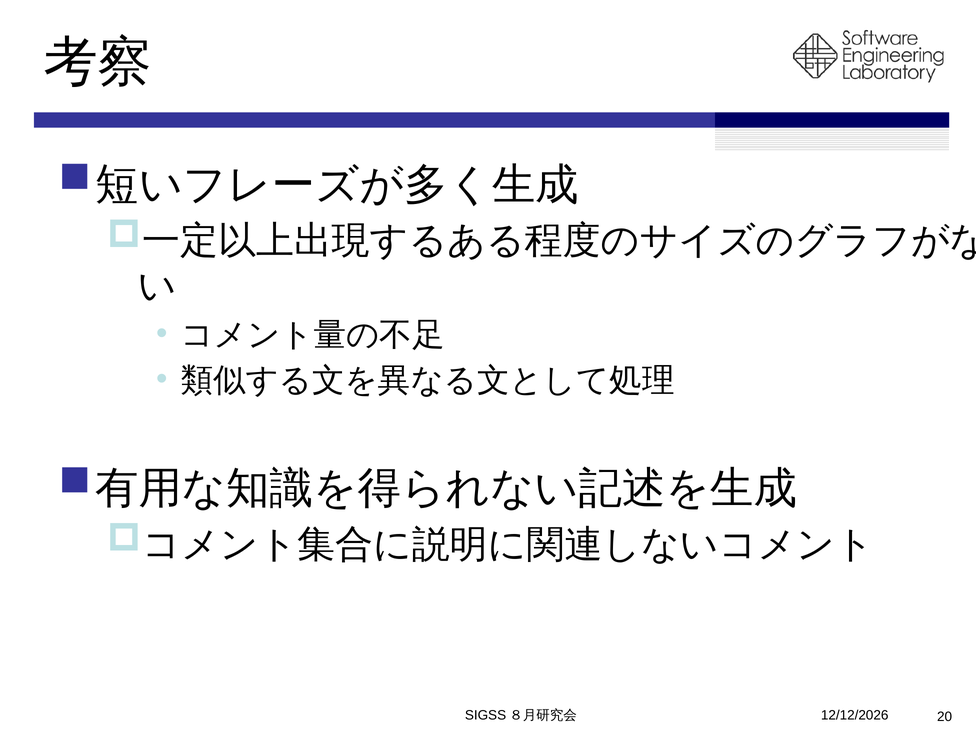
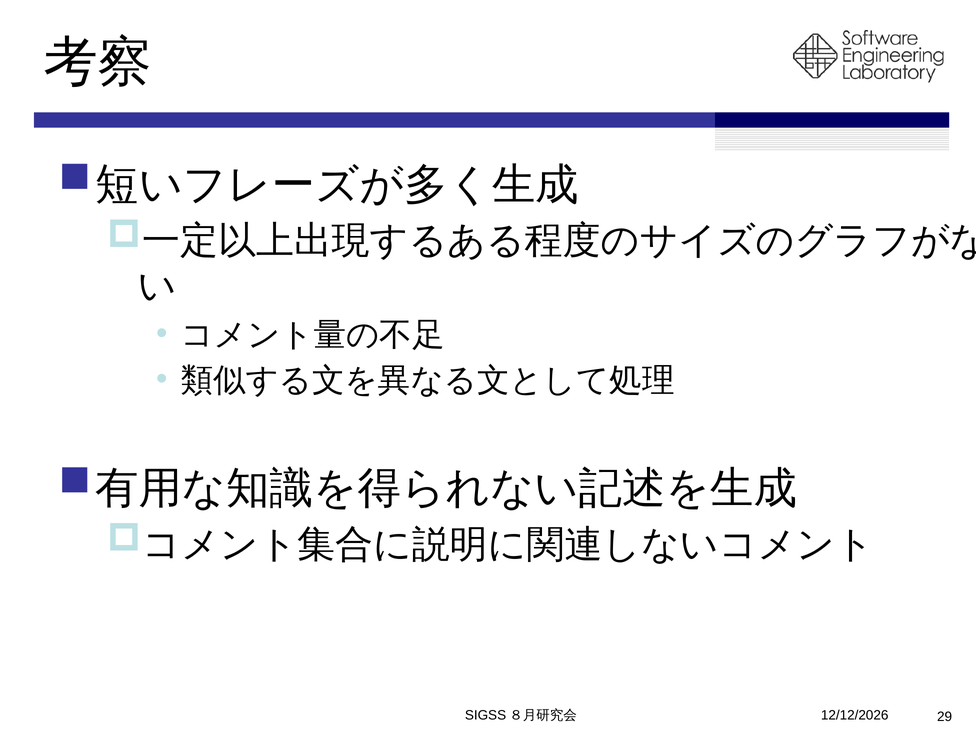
20: 20 -> 29
